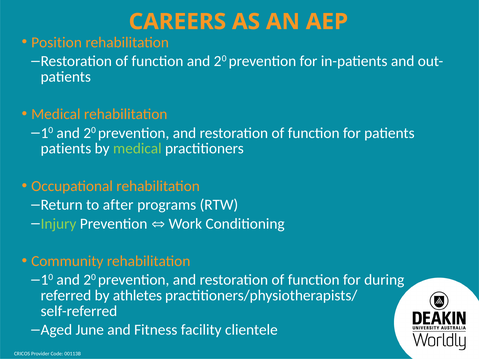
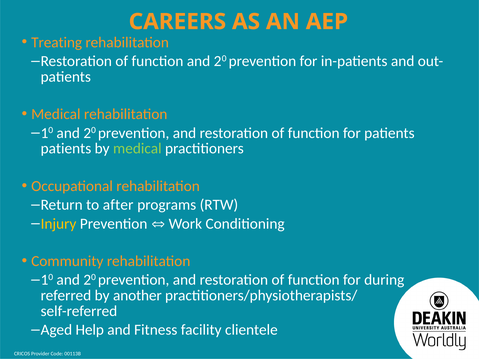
Position: Position -> Treating
Injury colour: light green -> yellow
athletes: athletes -> another
June: June -> Help
